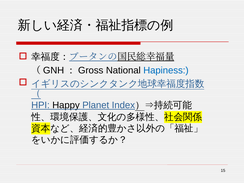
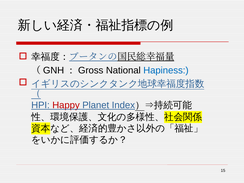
Happy colour: black -> red
